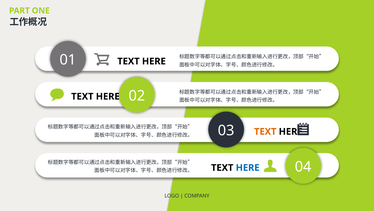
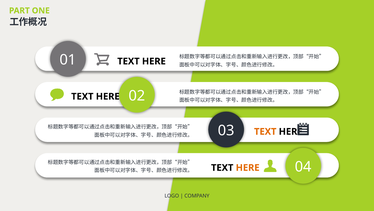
HERE at (248, 167) colour: blue -> orange
